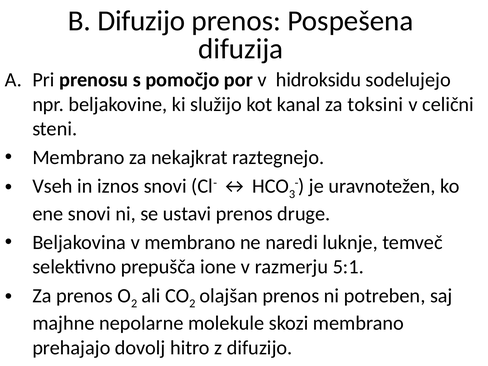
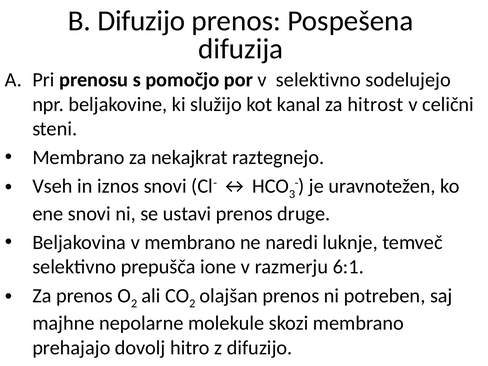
v hidroksidu: hidroksidu -> selektivno
toksini: toksini -> hitrost
5:1: 5:1 -> 6:1
